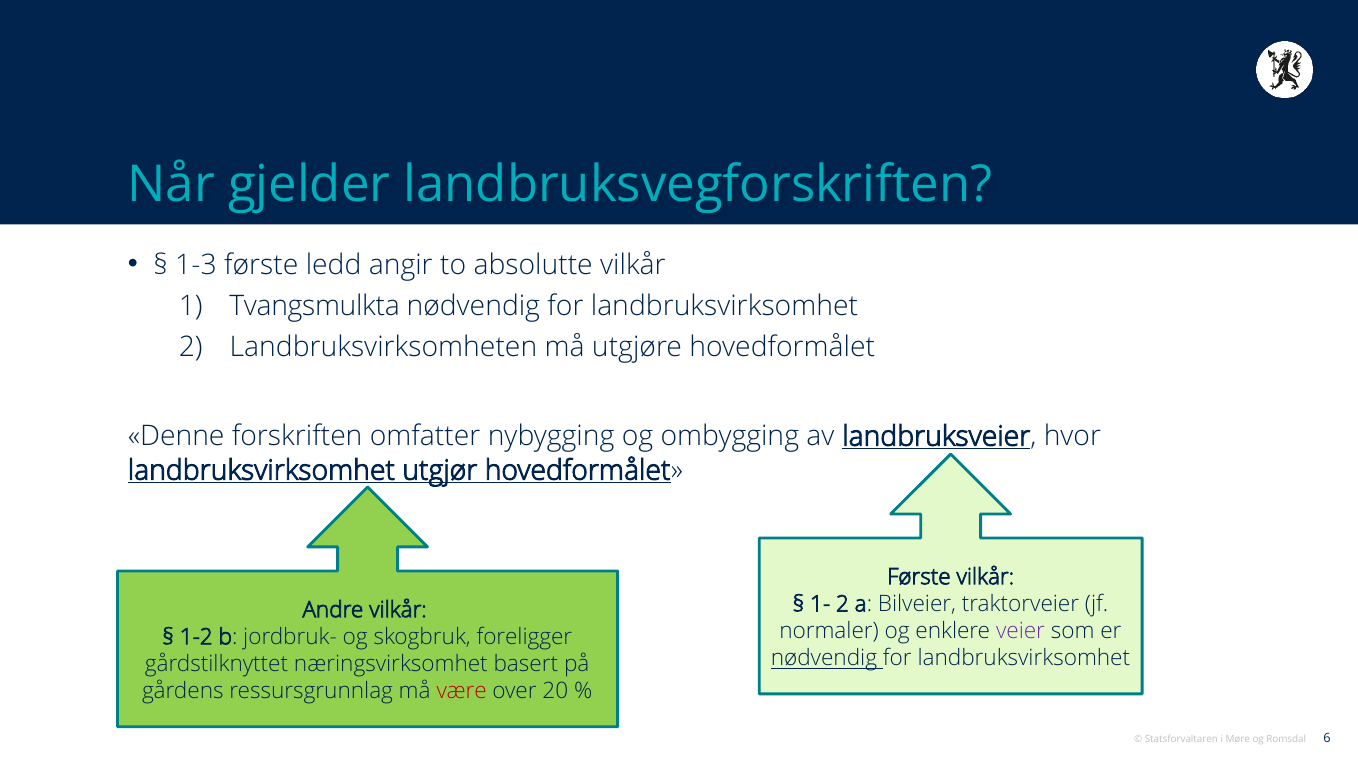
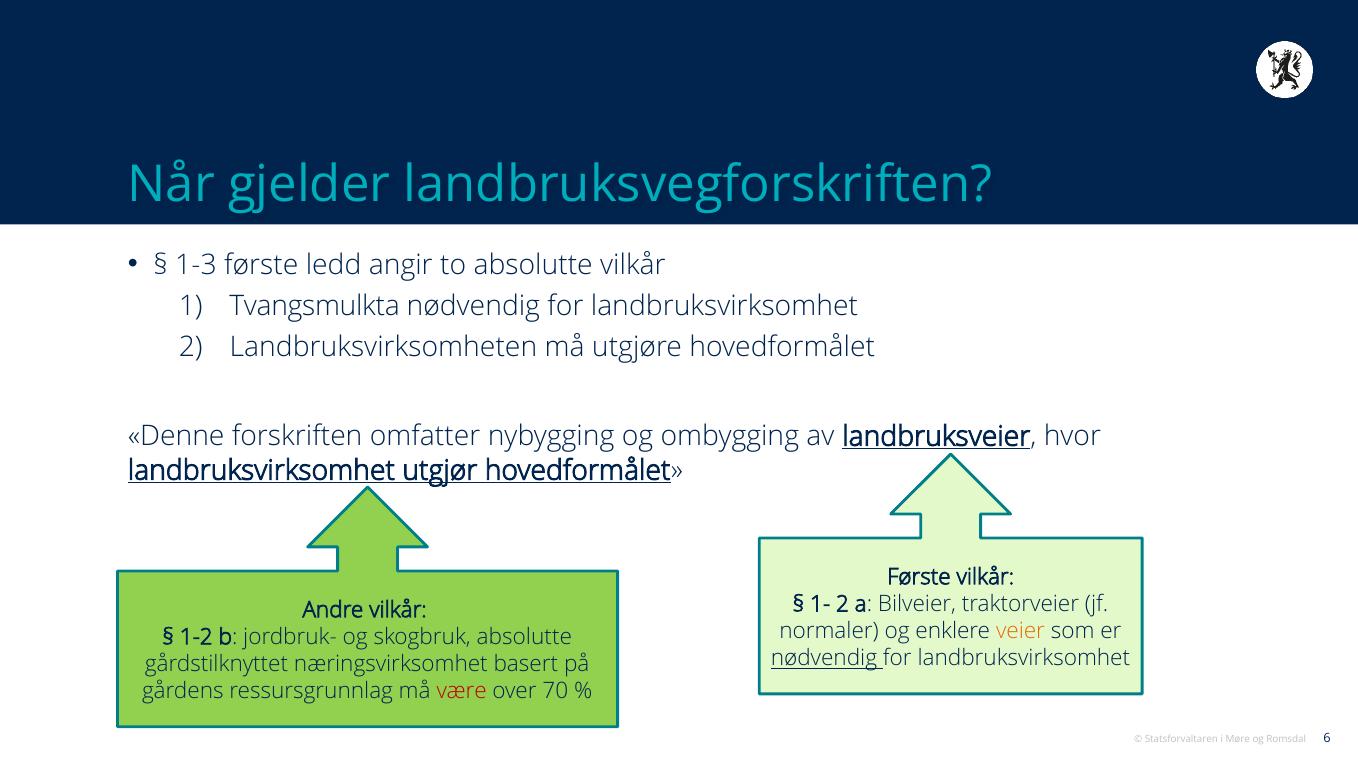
veier colour: purple -> orange
skogbruk foreligger: foreligger -> absolutte
20: 20 -> 70
